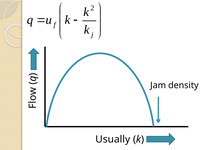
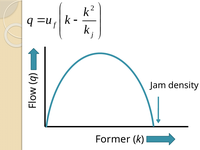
Usually: Usually -> Former
